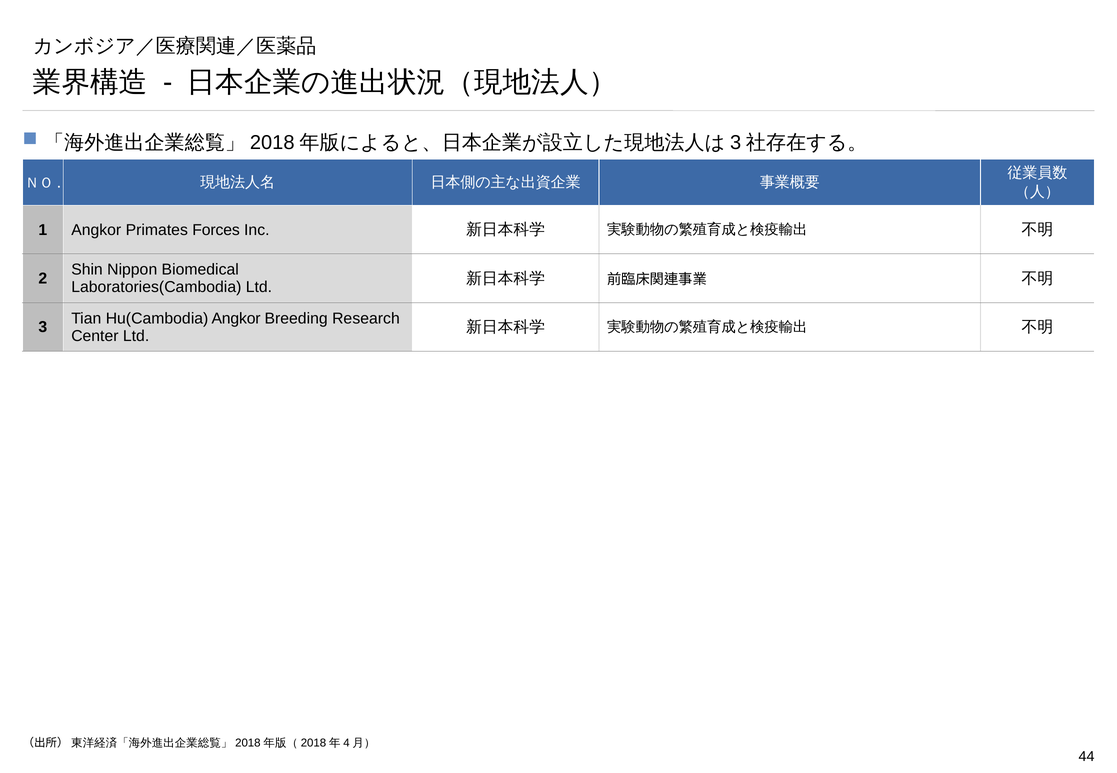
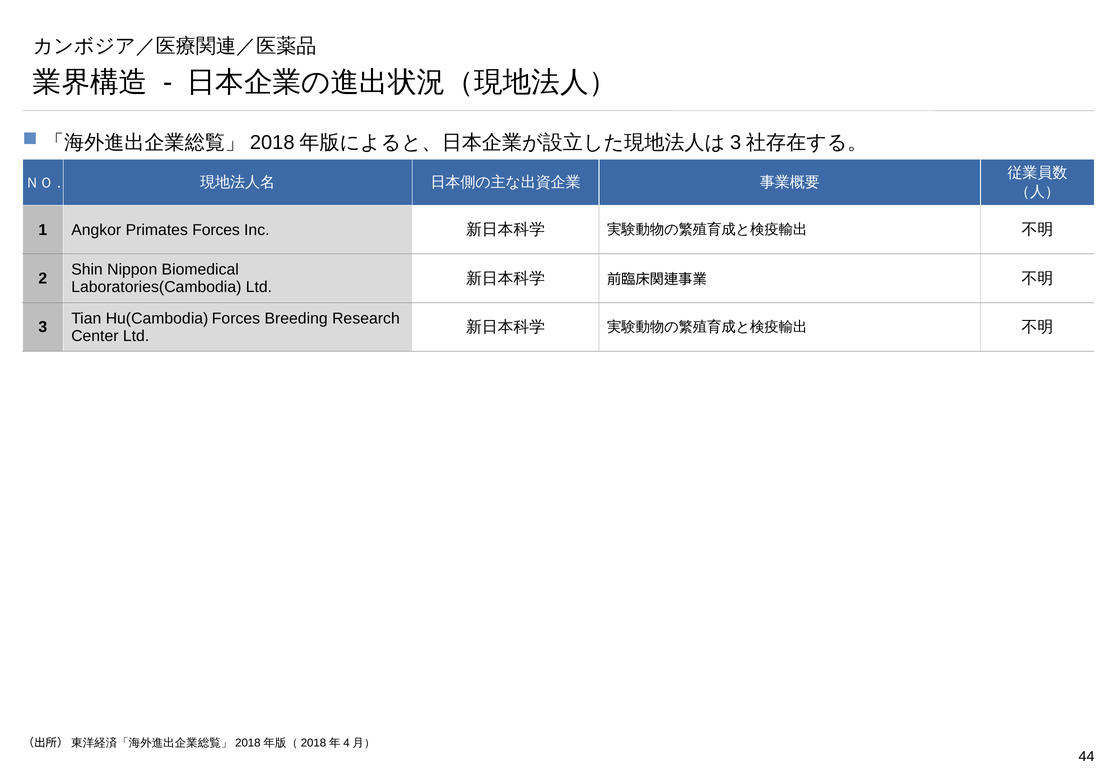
Hu(Cambodia Angkor: Angkor -> Forces
